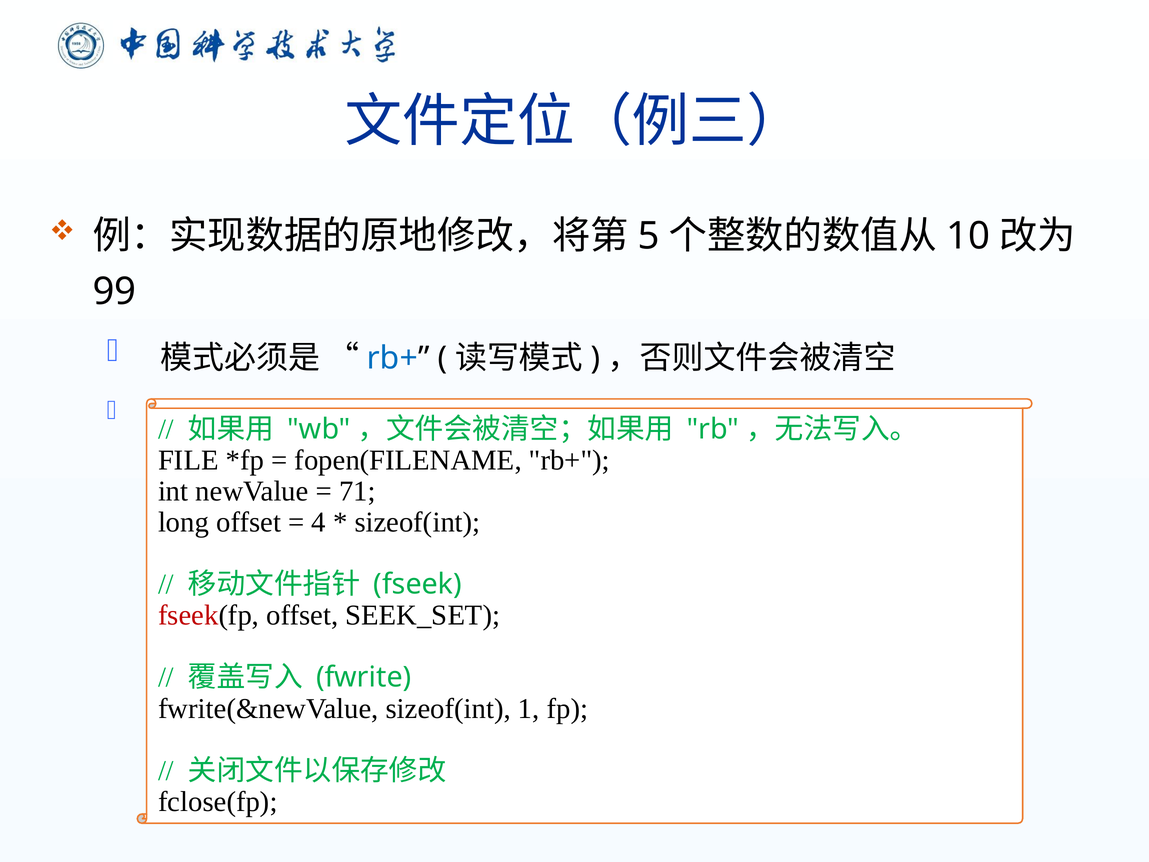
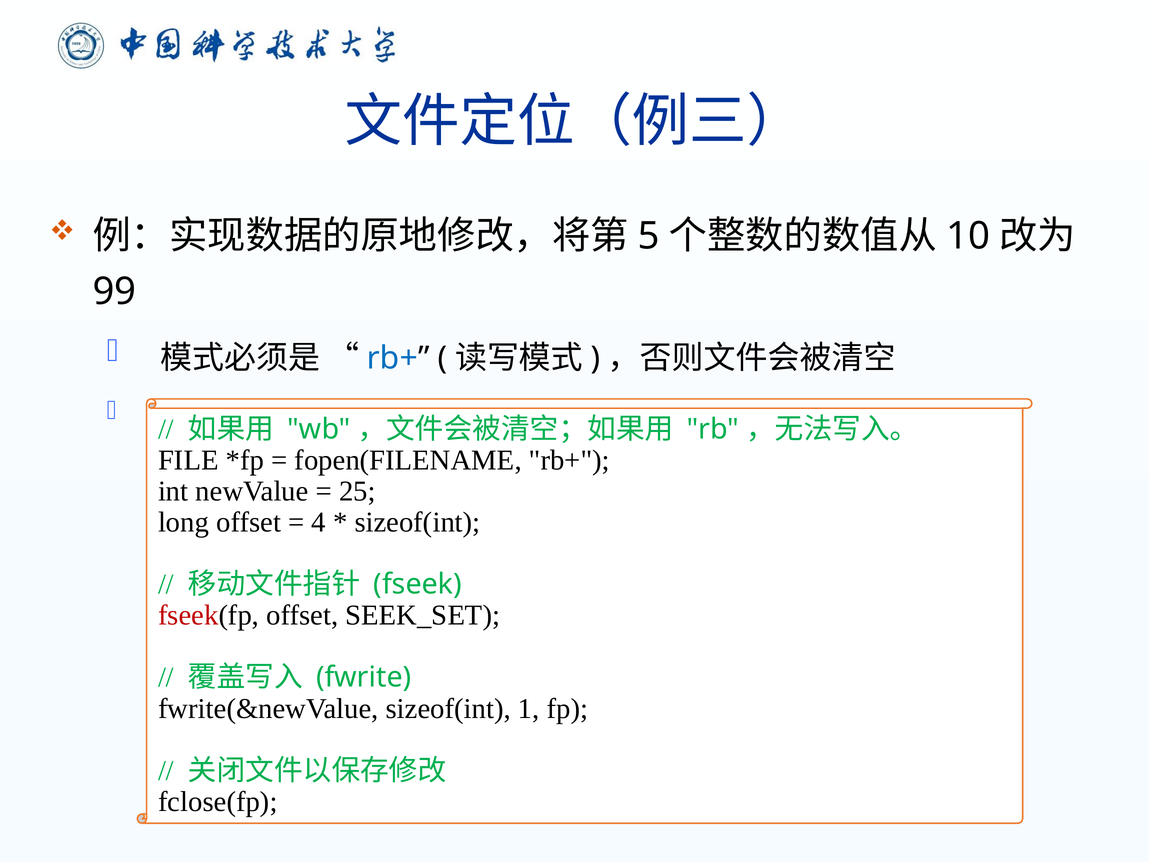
71: 71 -> 25
